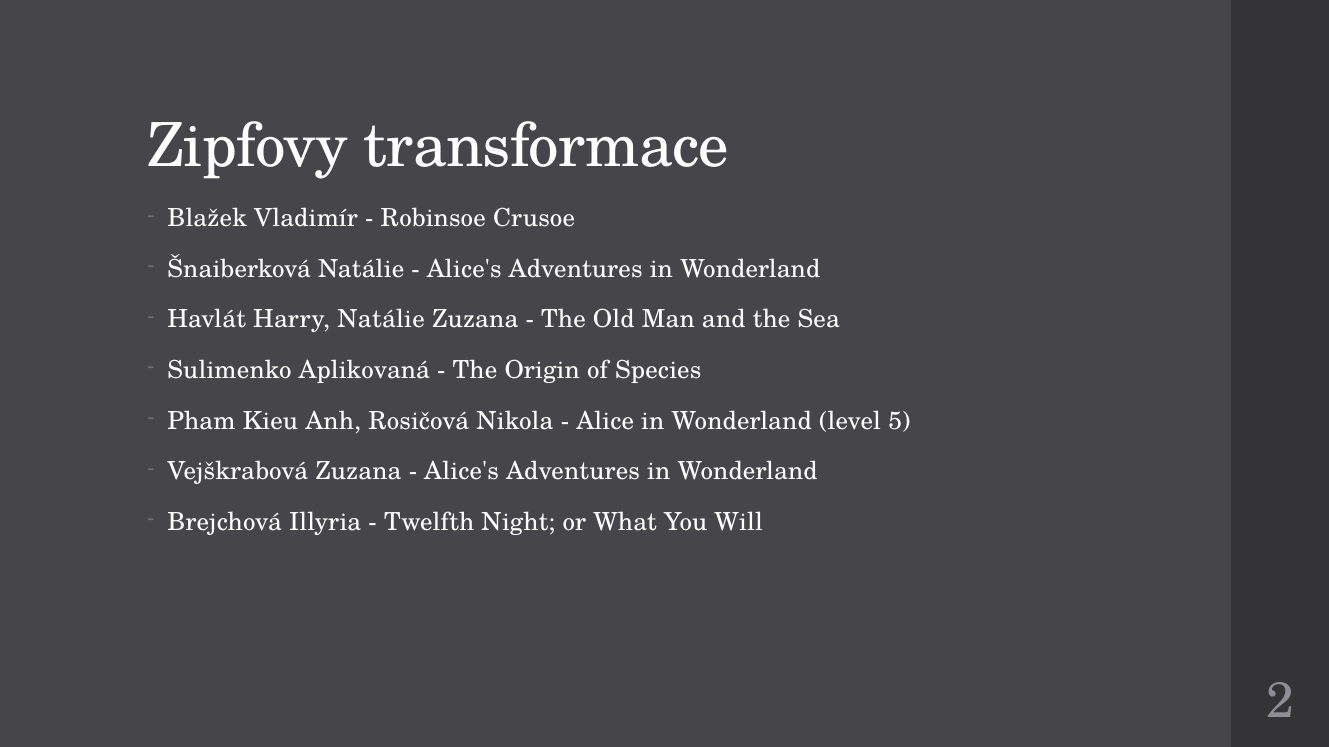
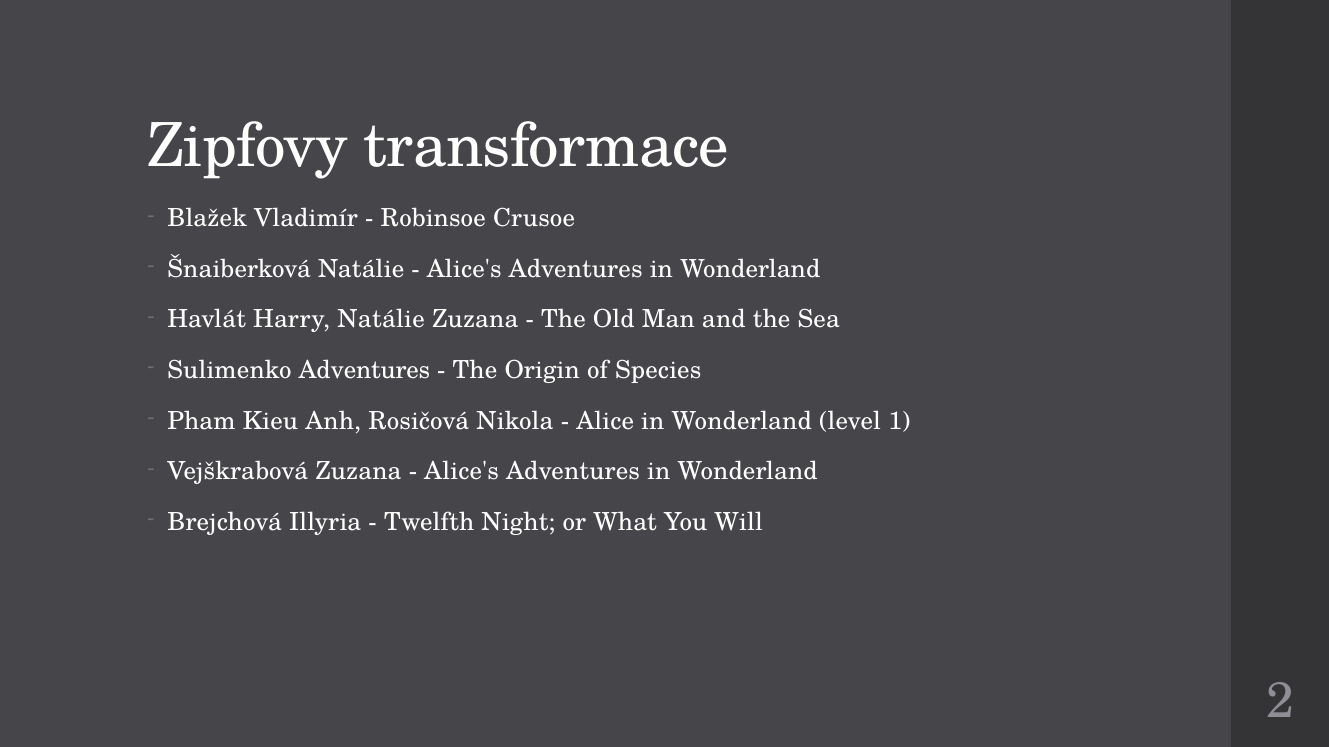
Sulimenko Aplikovaná: Aplikovaná -> Adventures
5: 5 -> 1
